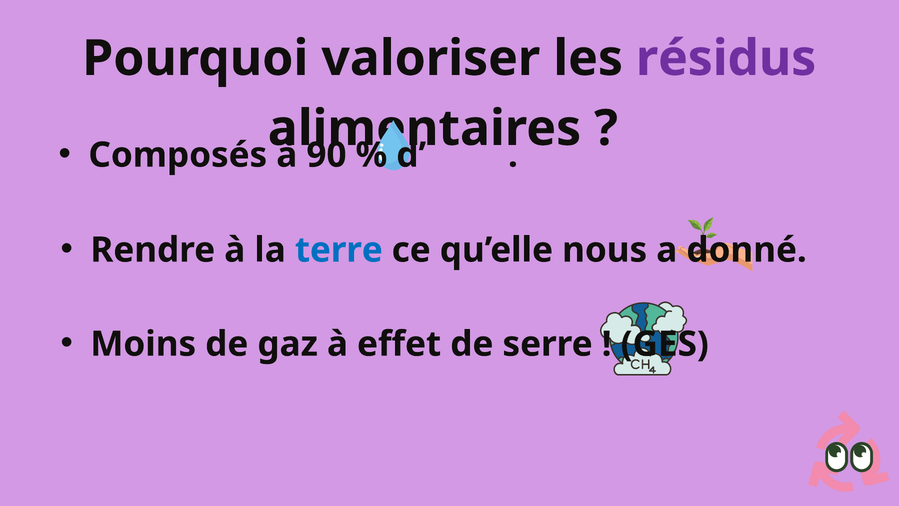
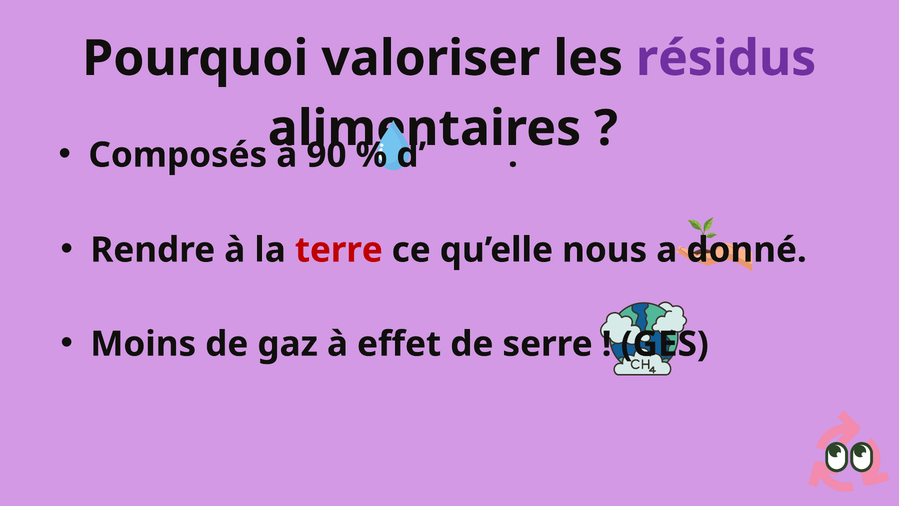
terre colour: blue -> red
